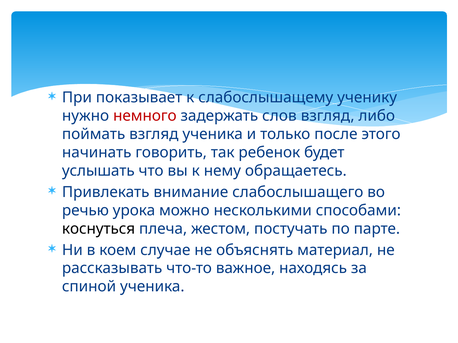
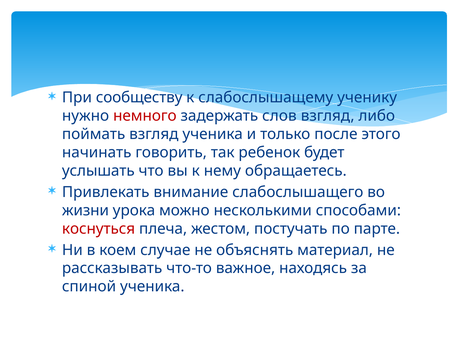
показывает: показывает -> сообществу
речью: речью -> жизни
коснуться colour: black -> red
